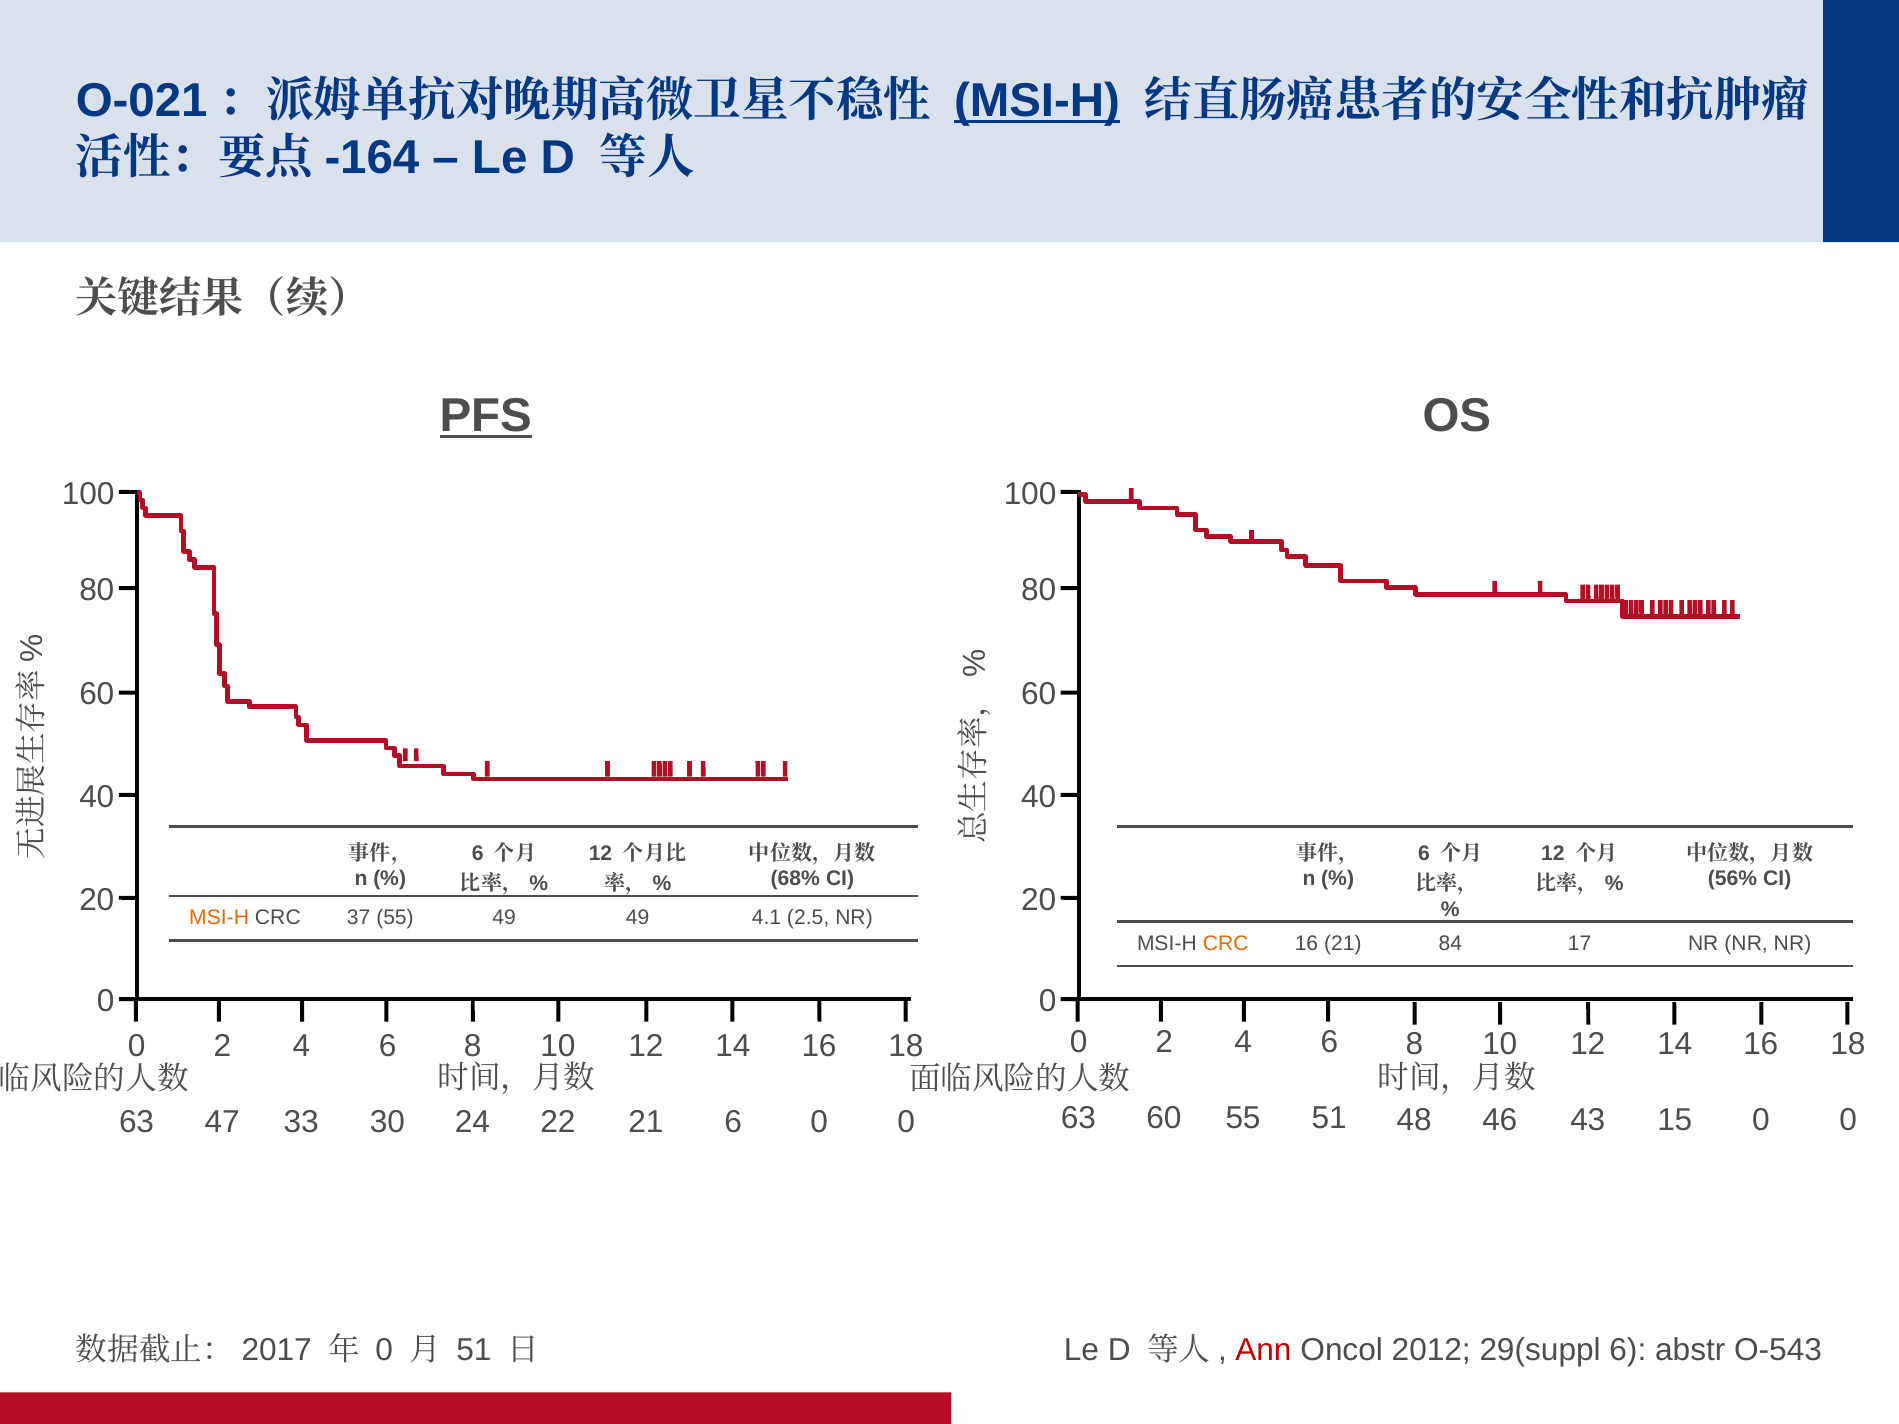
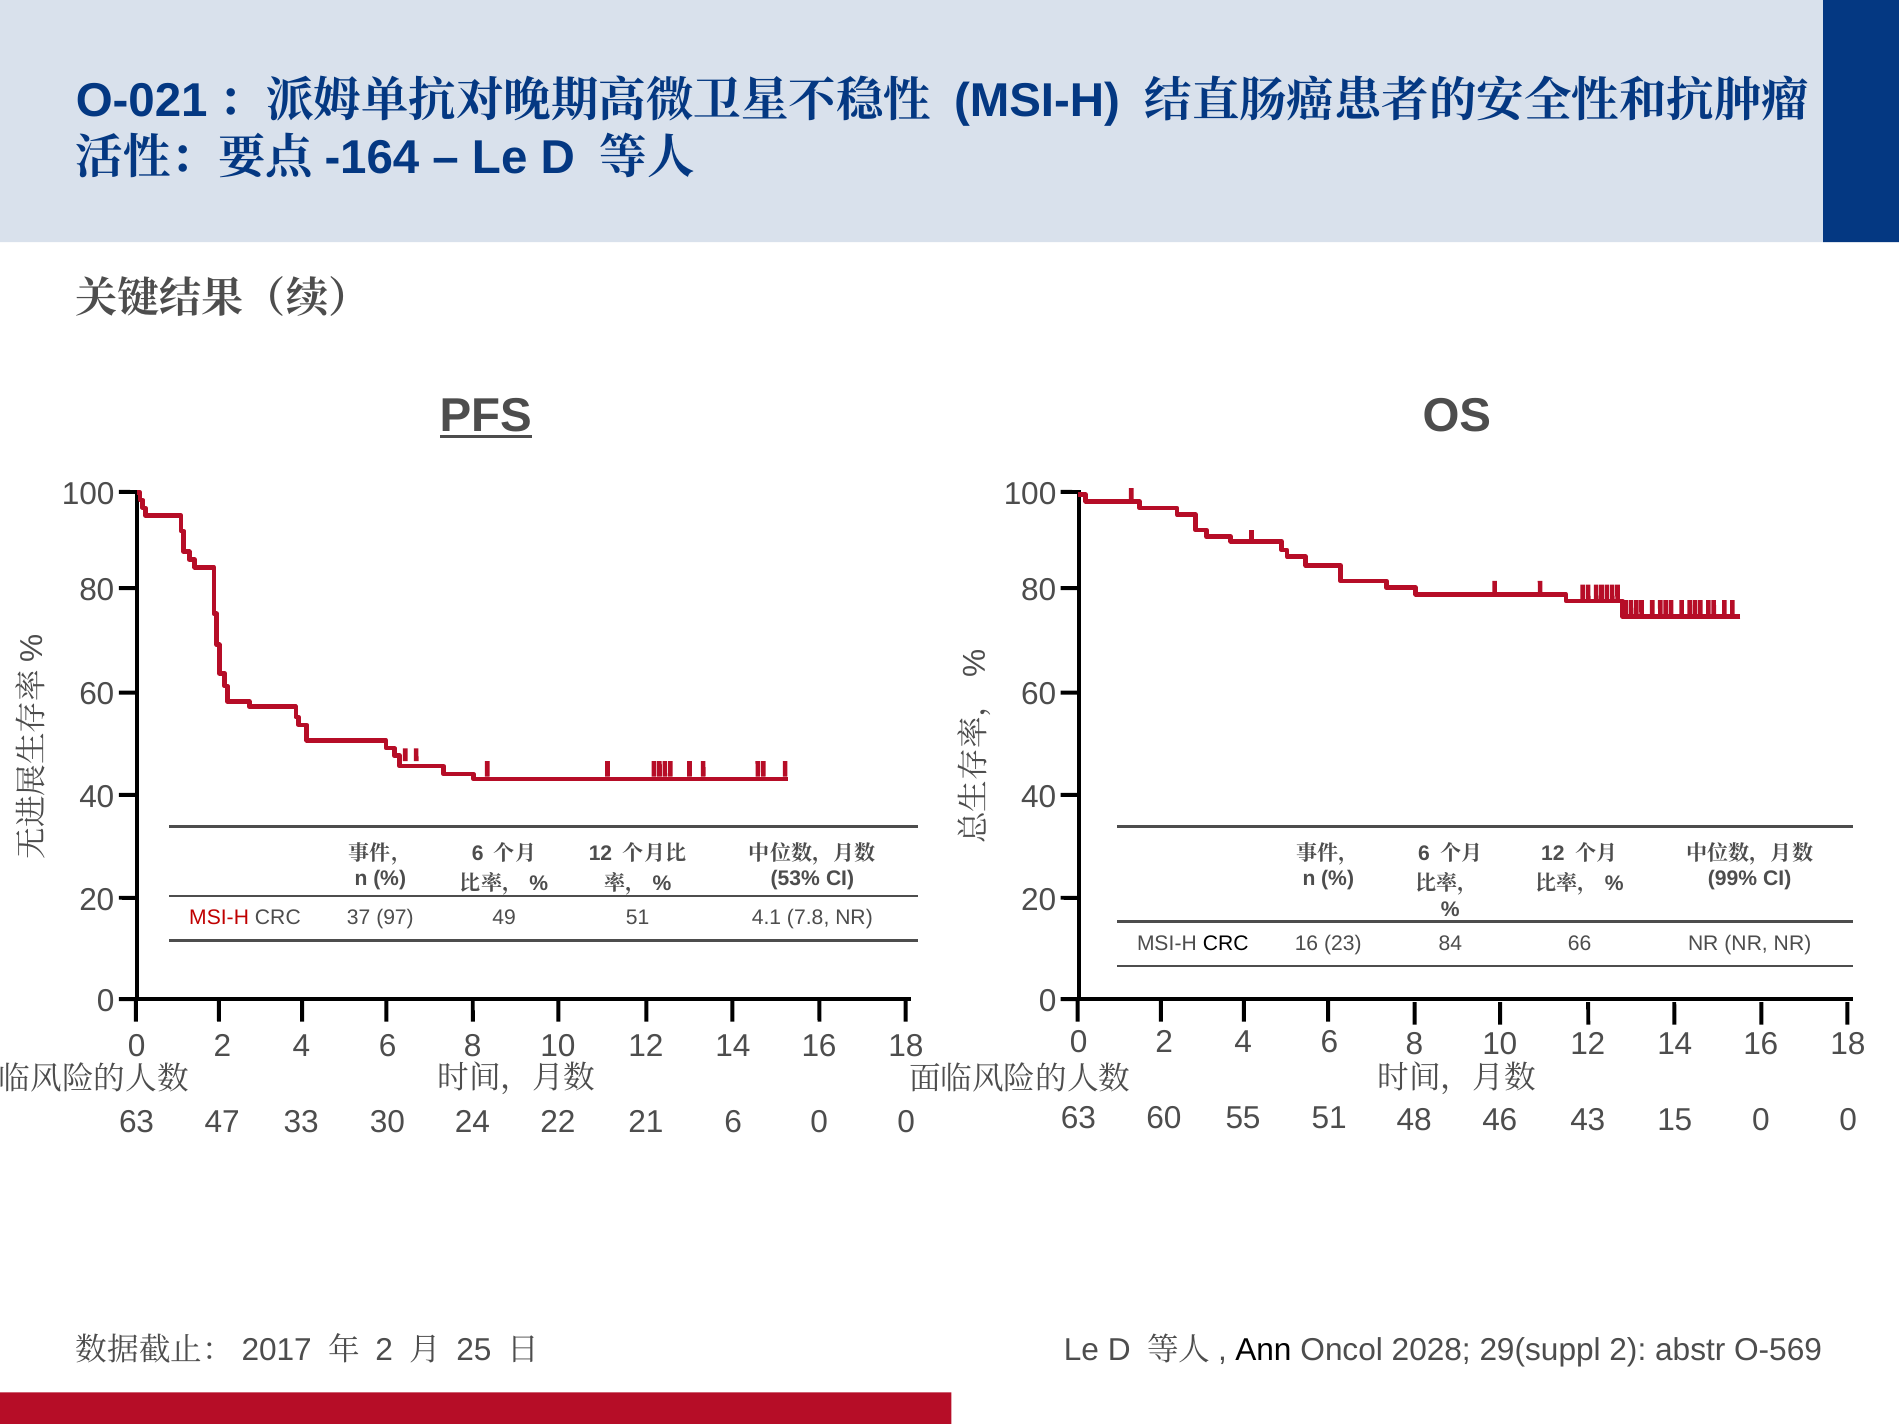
MSI-H at (1037, 101) underline: present -> none
68%: 68% -> 53%
56%: 56% -> 99%
MSI-H at (219, 918) colour: orange -> red
37 55: 55 -> 97
49 49: 49 -> 51
2.5: 2.5 -> 7.8
CRC at (1226, 943) colour: orange -> black
16 21: 21 -> 23
17: 17 -> 66
0 at (384, 1350): 0 -> 2
51 at (474, 1350): 51 -> 25
Ann colour: red -> black
2012: 2012 -> 2028
29(suppl 6: 6 -> 2
O-543: O-543 -> O-569
